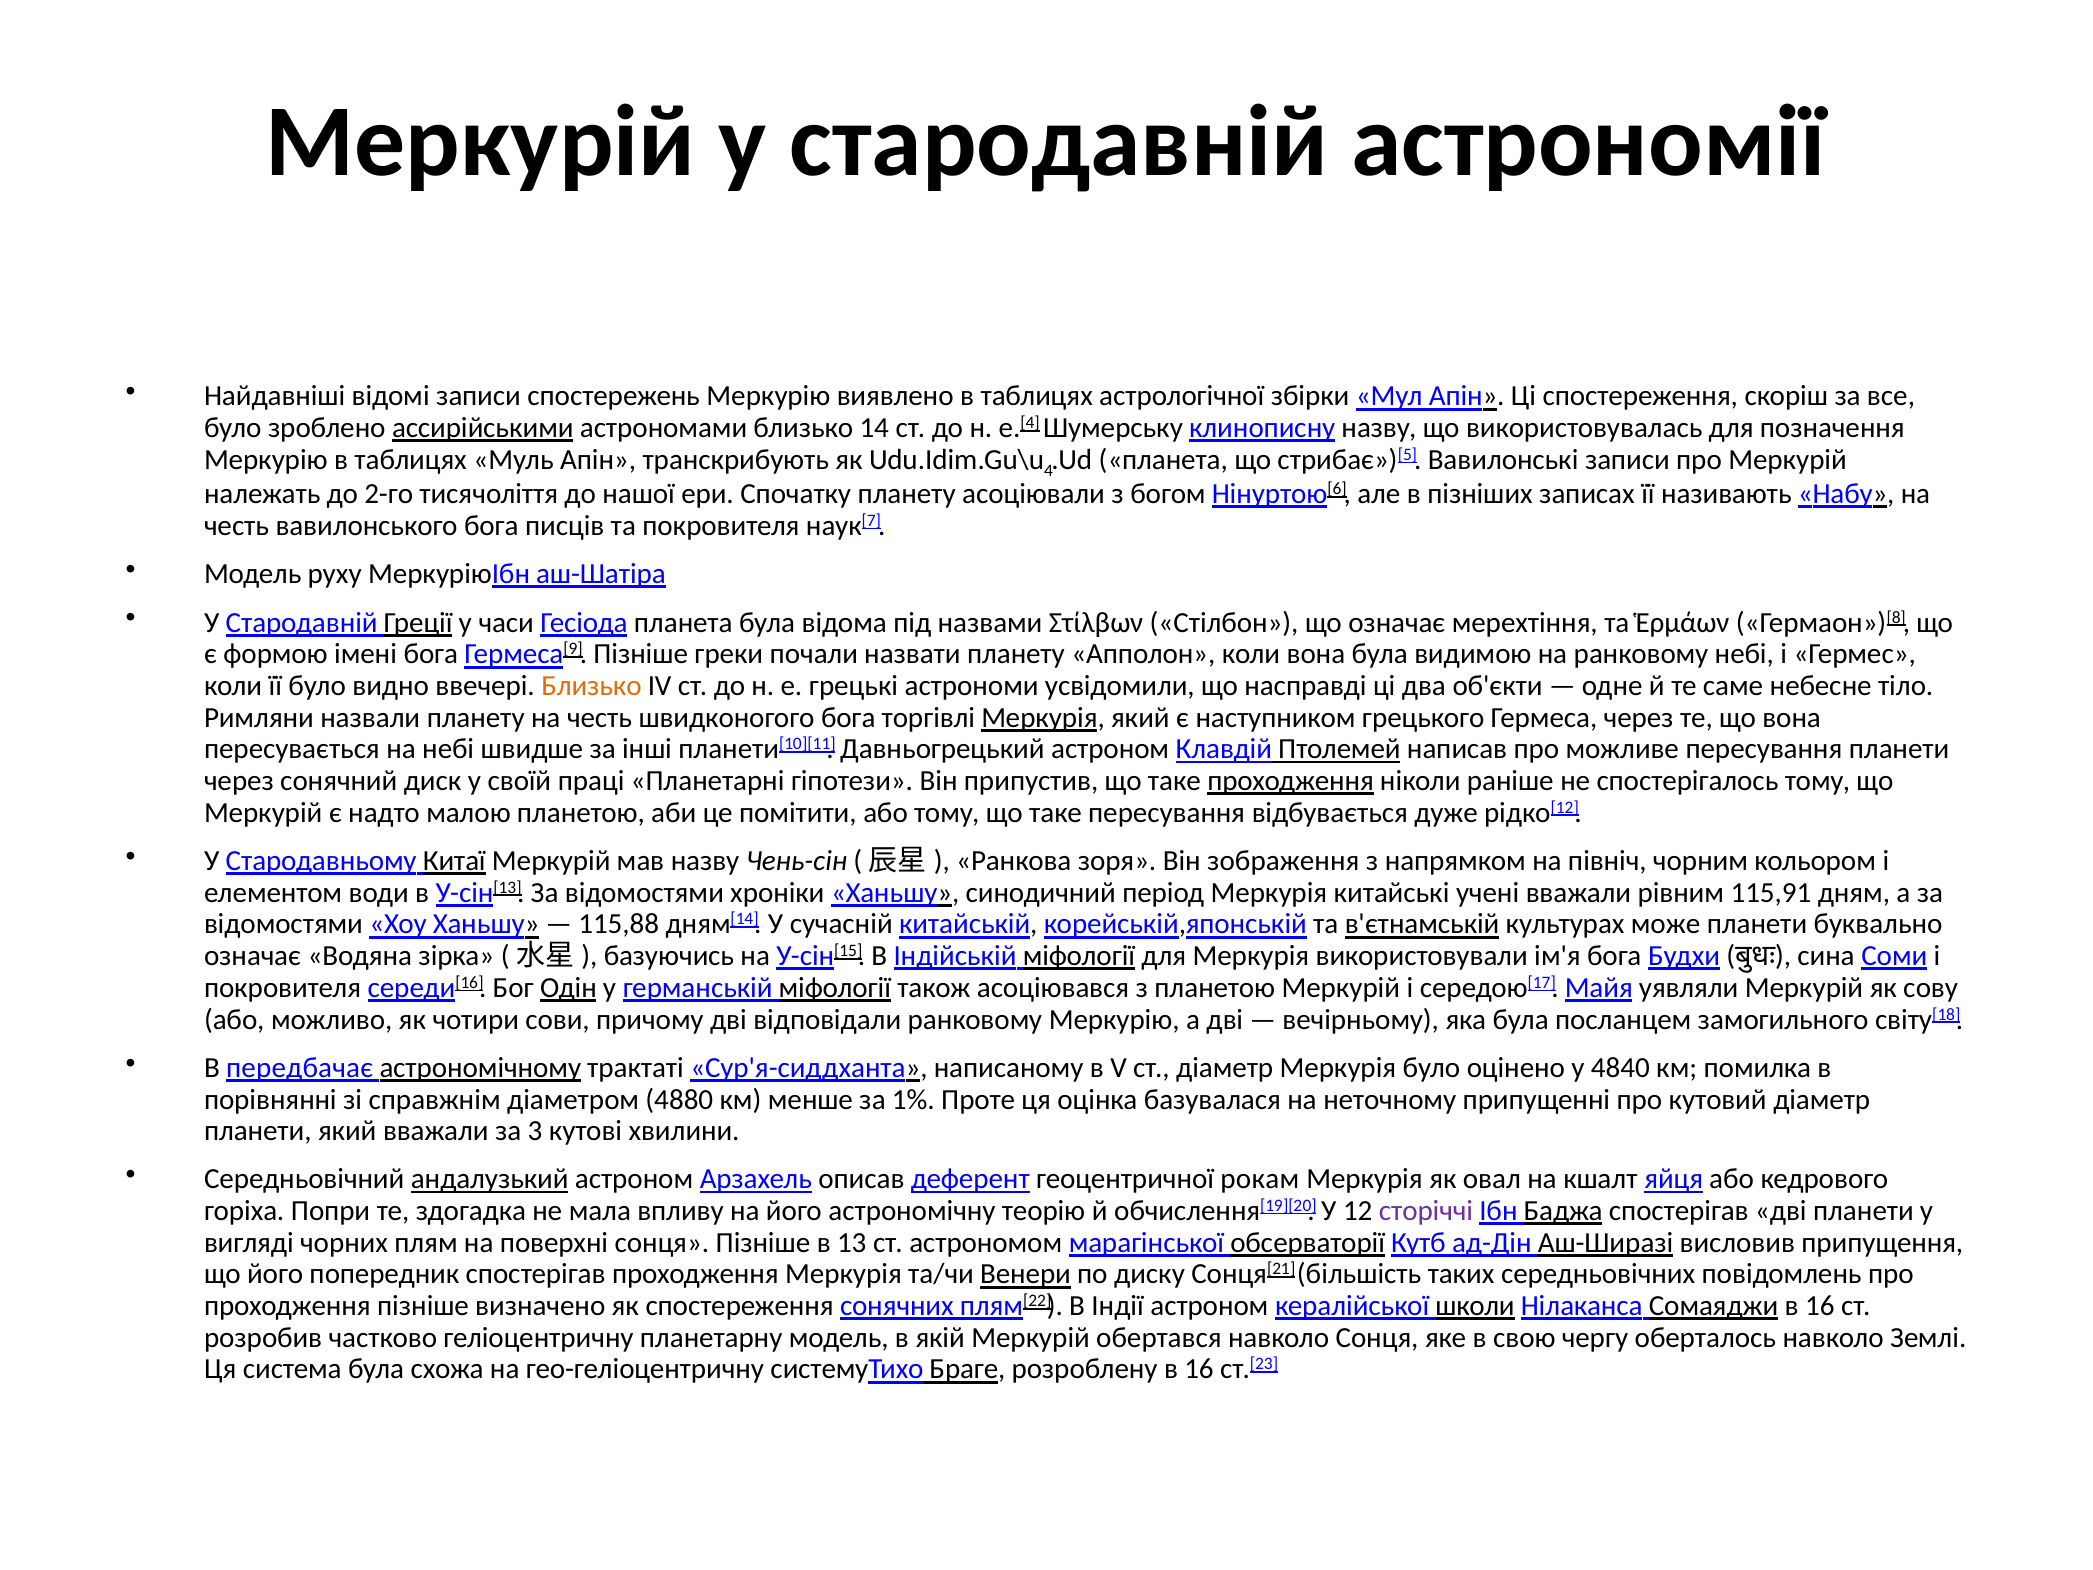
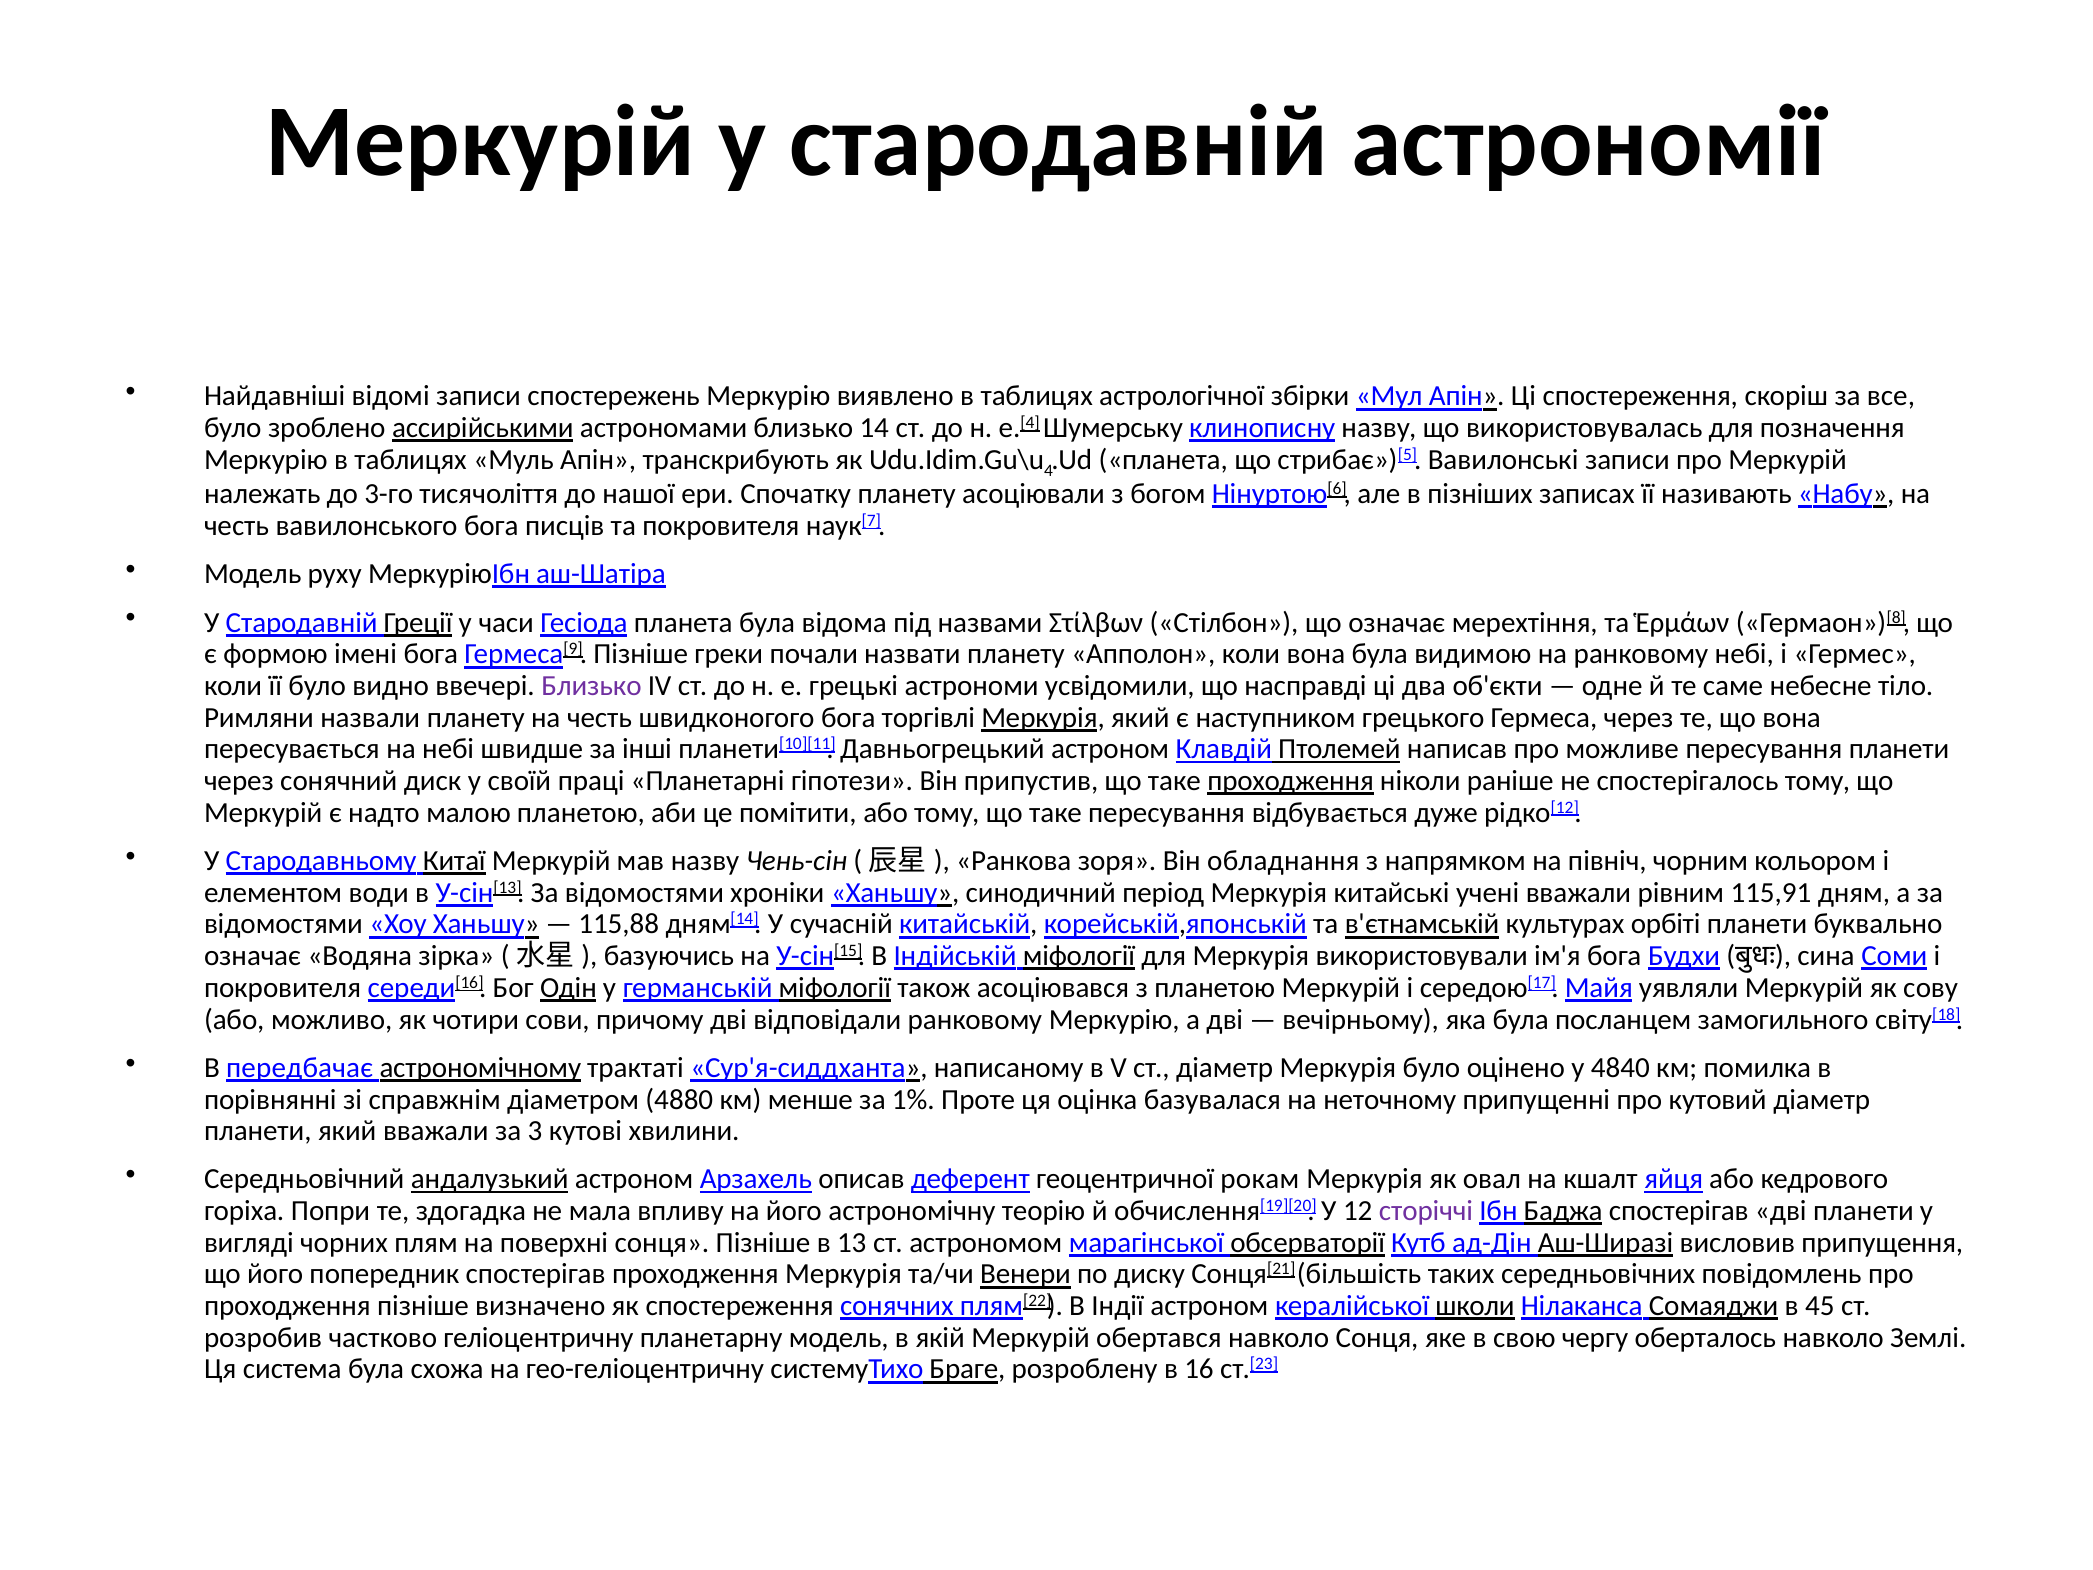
2-го: 2-го -> 3-го
Близько at (592, 686) colour: orange -> purple
зображення: зображення -> обладнання
може: може -> орбіті
Сомаяджи в 16: 16 -> 45
